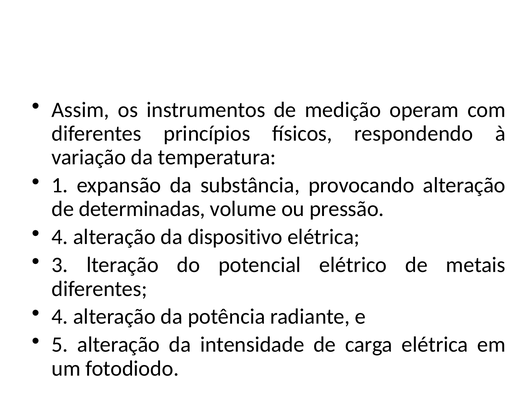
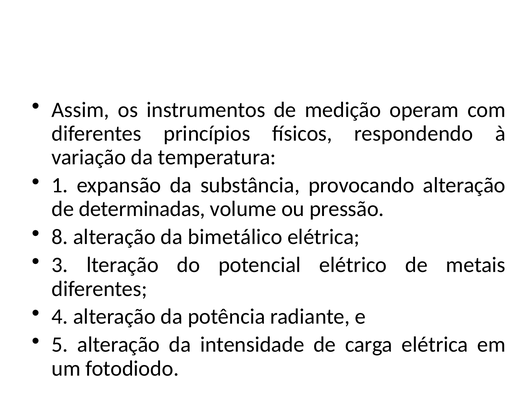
4 at (60, 237): 4 -> 8
dispositivo: dispositivo -> bimetálico
